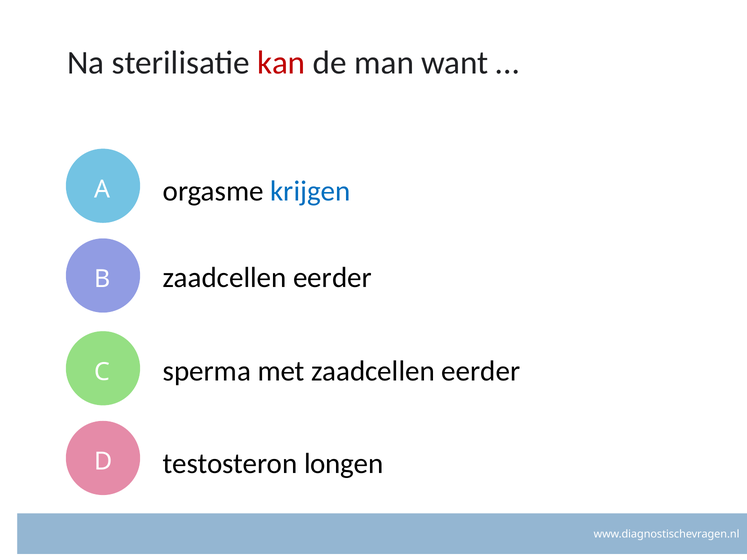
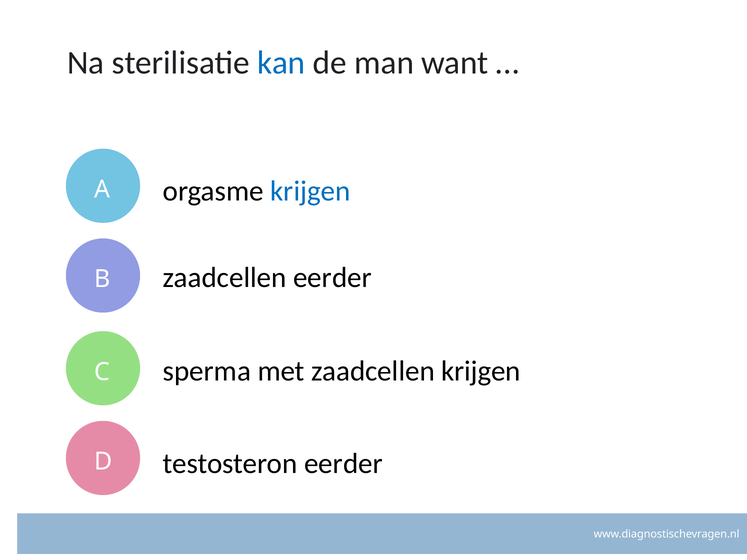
kan colour: red -> blue
met zaadcellen eerder: eerder -> krijgen
testosteron longen: longen -> eerder
